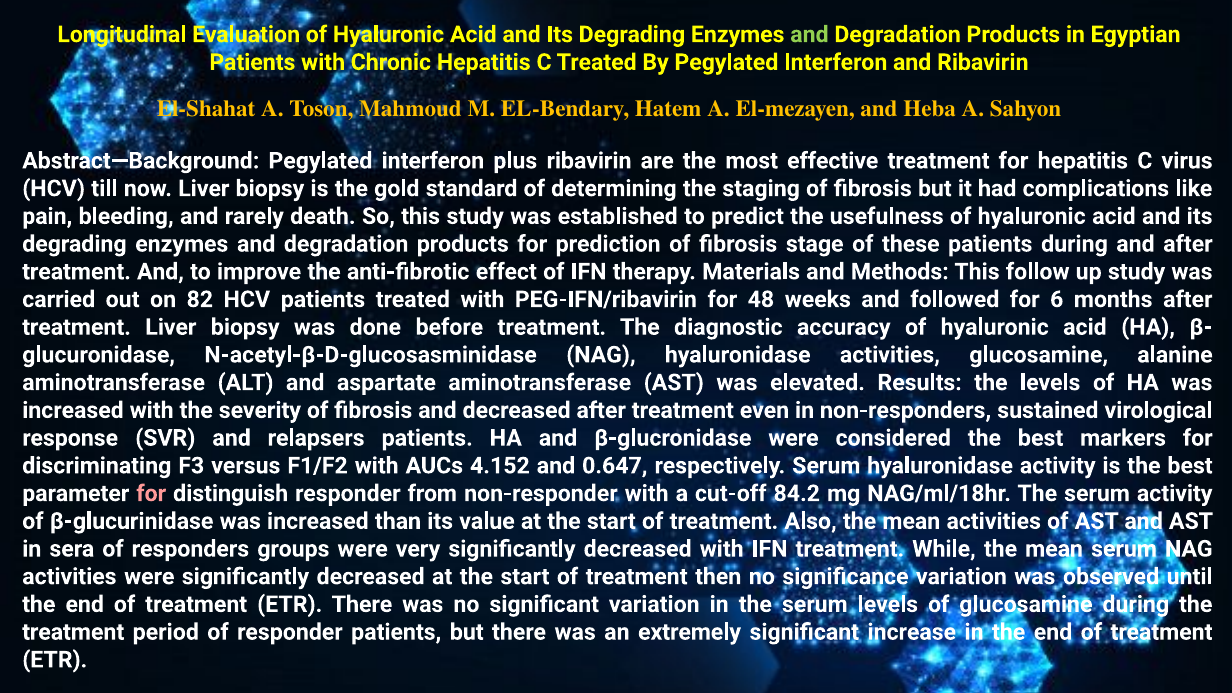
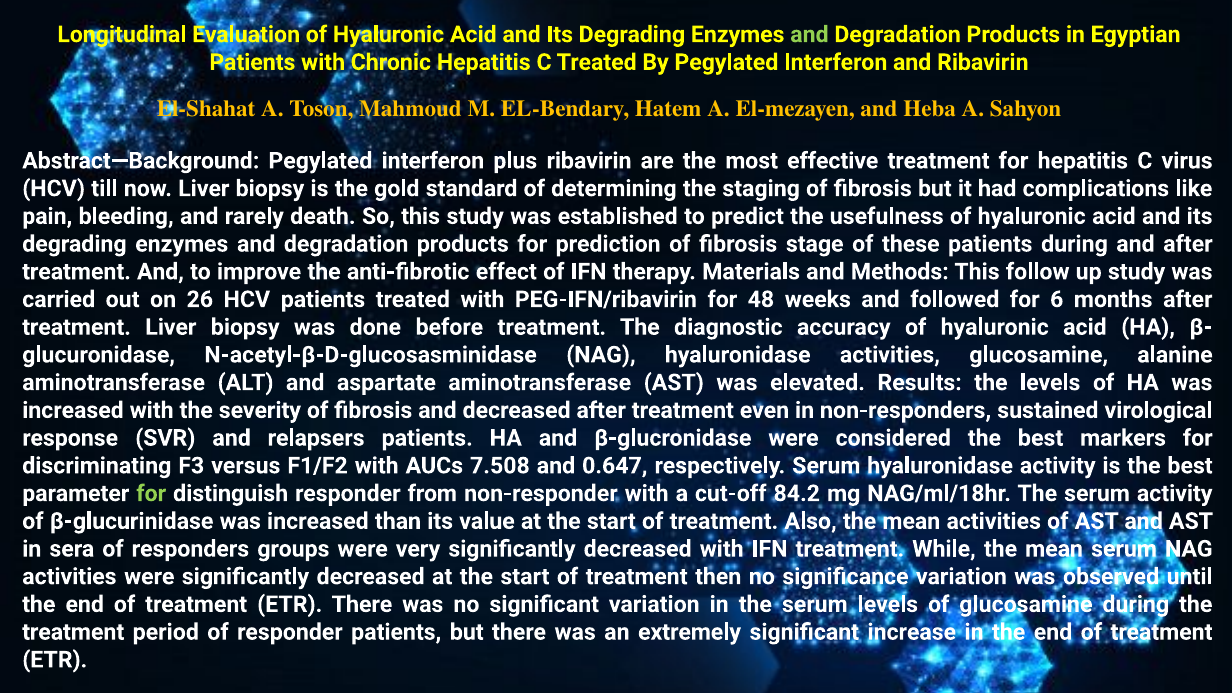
82: 82 -> 26
4.152: 4.152 -> 7.508
for at (151, 493) colour: pink -> light green
